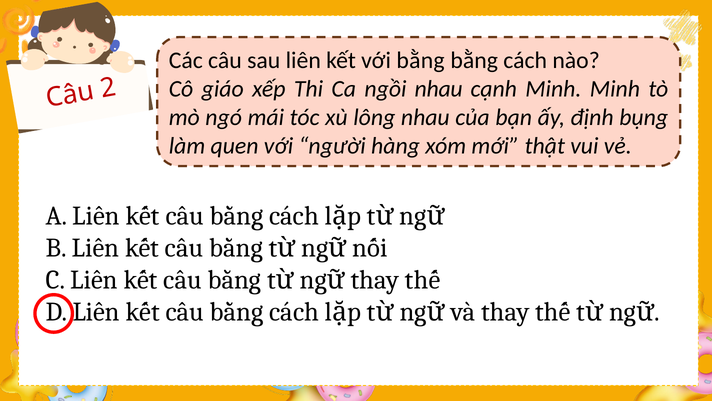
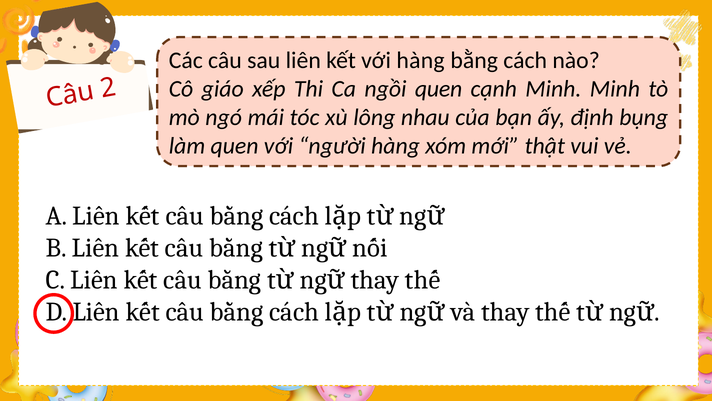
với bằng: bằng -> hàng
ngồi nhau: nhau -> quen
